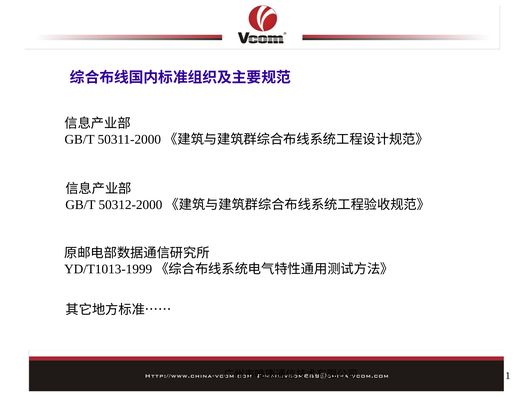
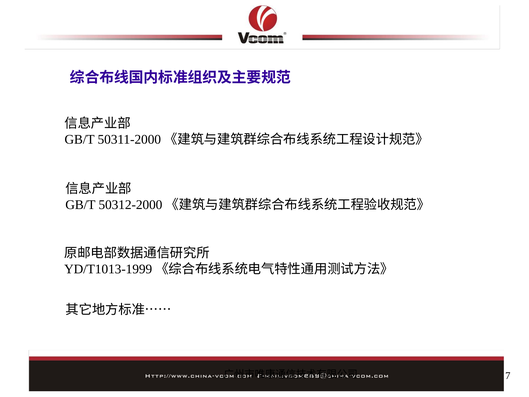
1: 1 -> 7
